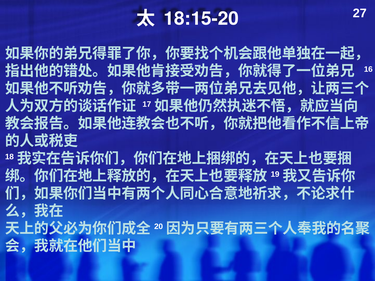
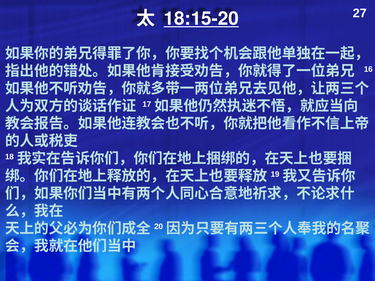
18:15-20 underline: none -> present
